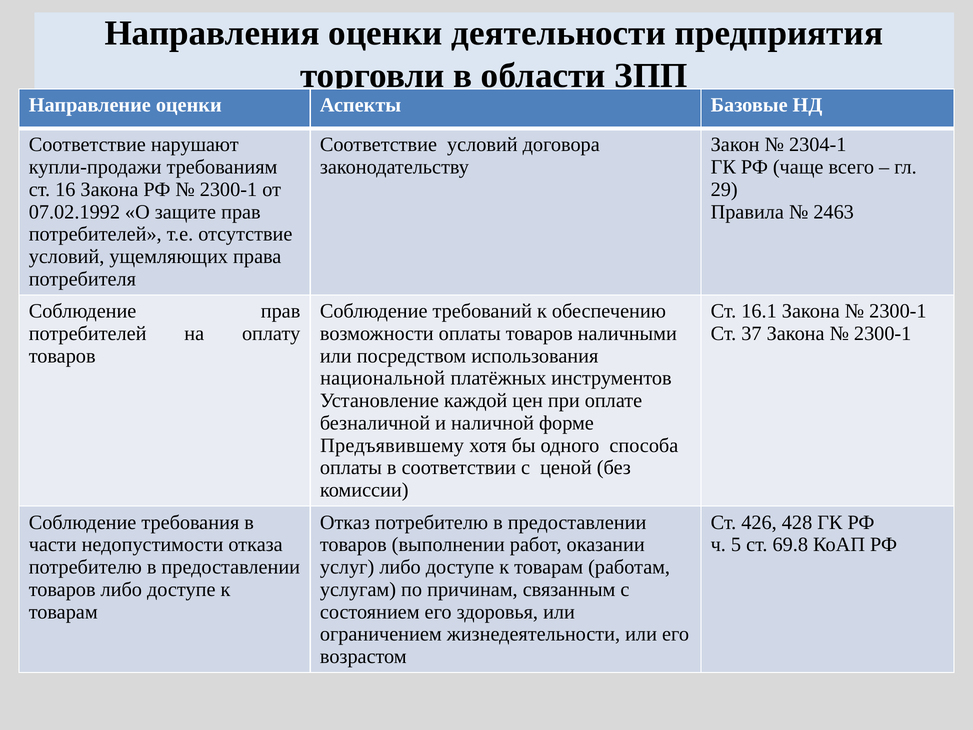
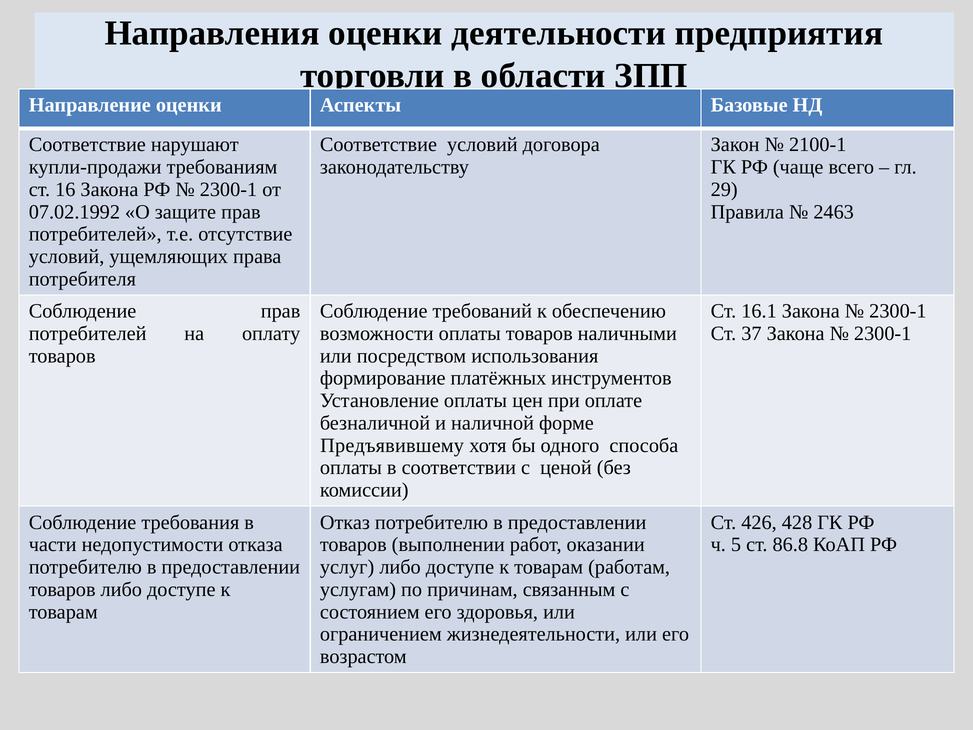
2304-1: 2304-1 -> 2100-1
национальной: национальной -> формирование
Установление каждой: каждой -> оплаты
69.8: 69.8 -> 86.8
